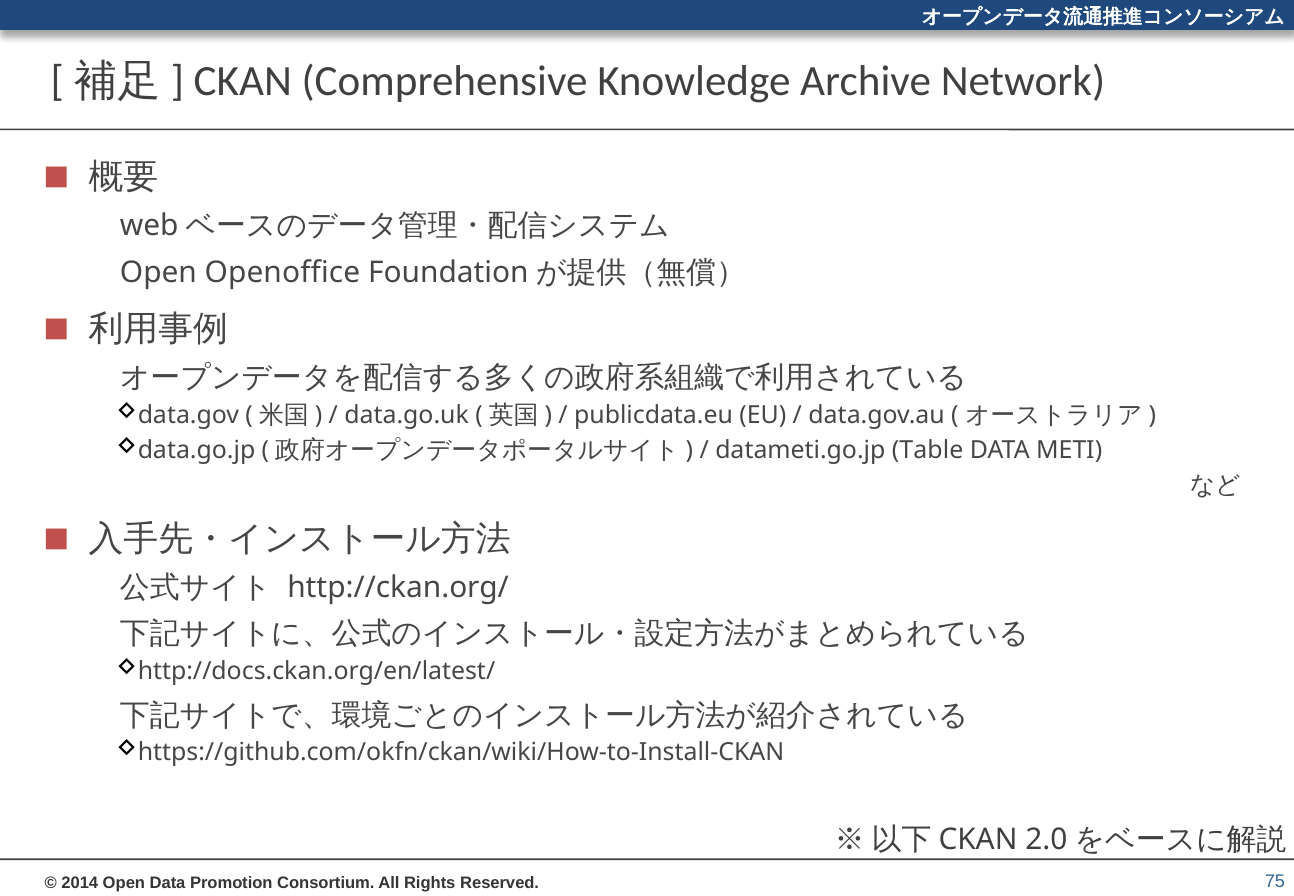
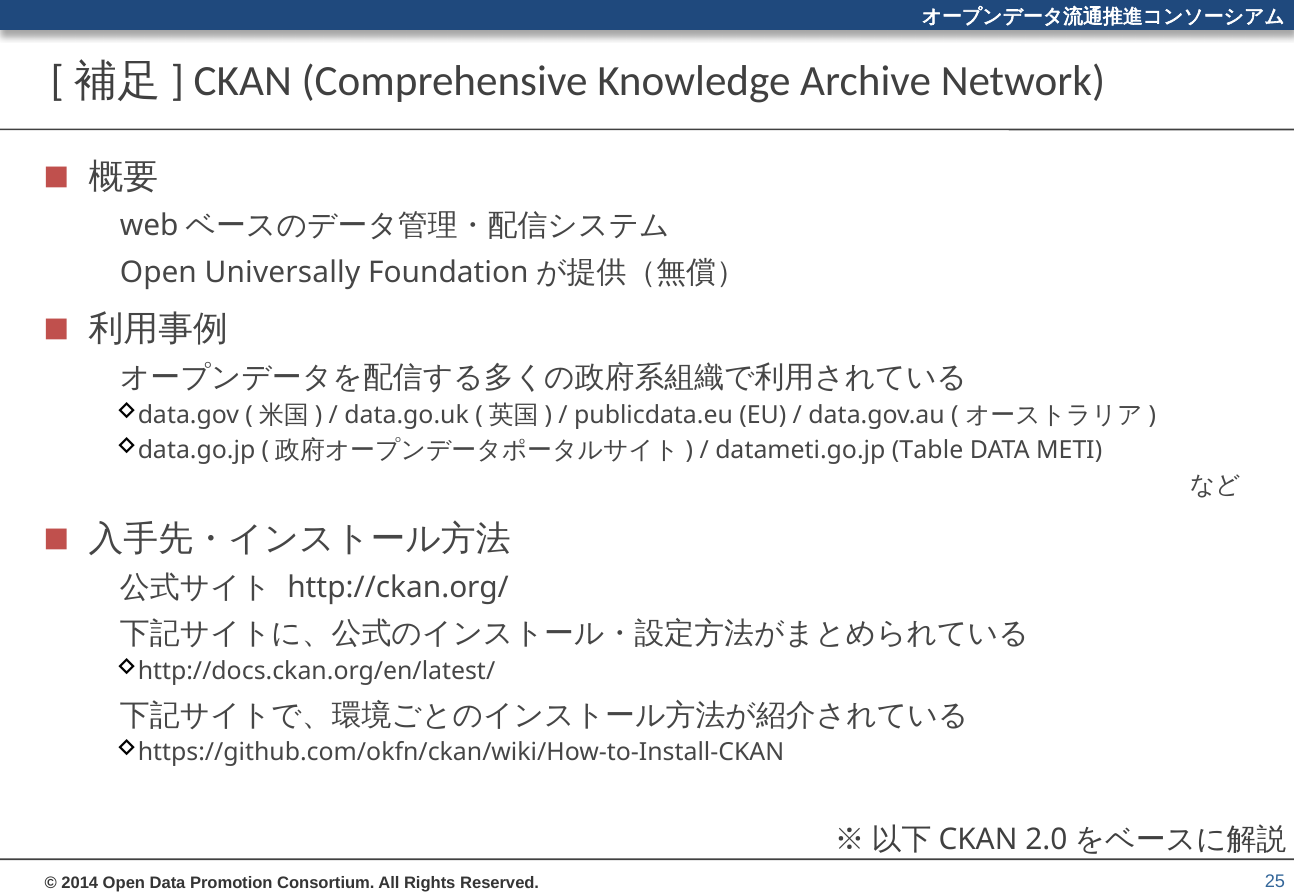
Openoffice: Openoffice -> Universally
75: 75 -> 25
